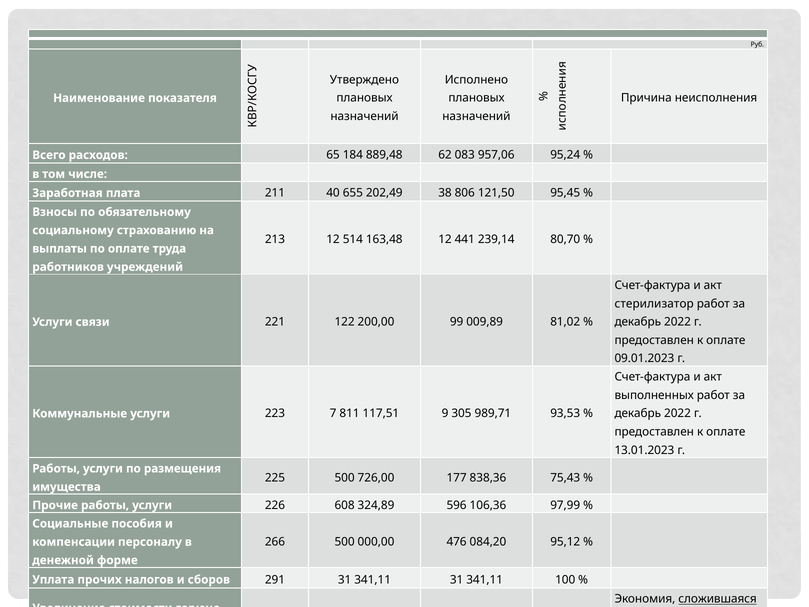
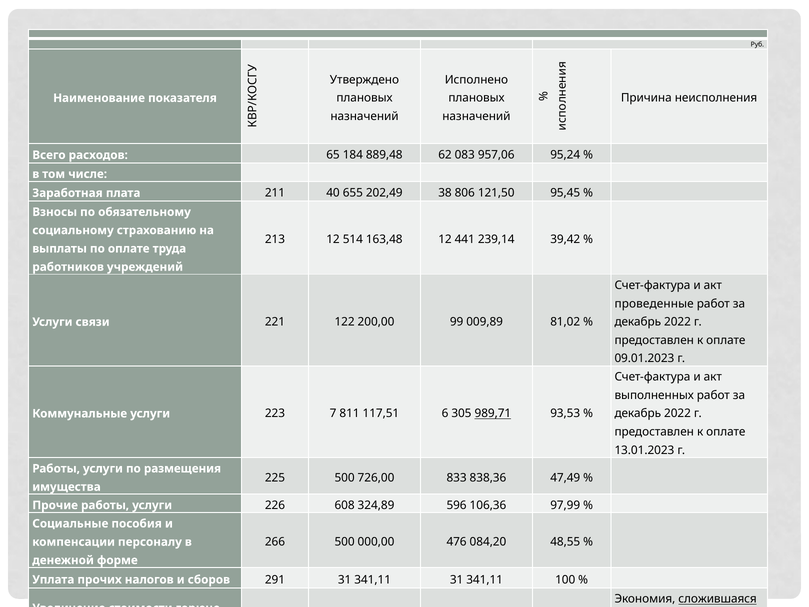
80,70: 80,70 -> 39,42
стерилизатор: стерилизатор -> проведенные
9: 9 -> 6
989,71 underline: none -> present
177: 177 -> 833
75,43: 75,43 -> 47,49
95,12: 95,12 -> 48,55
